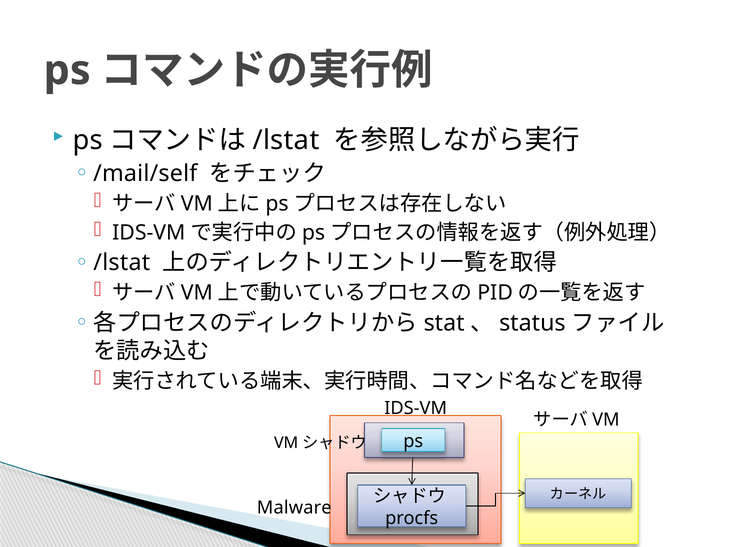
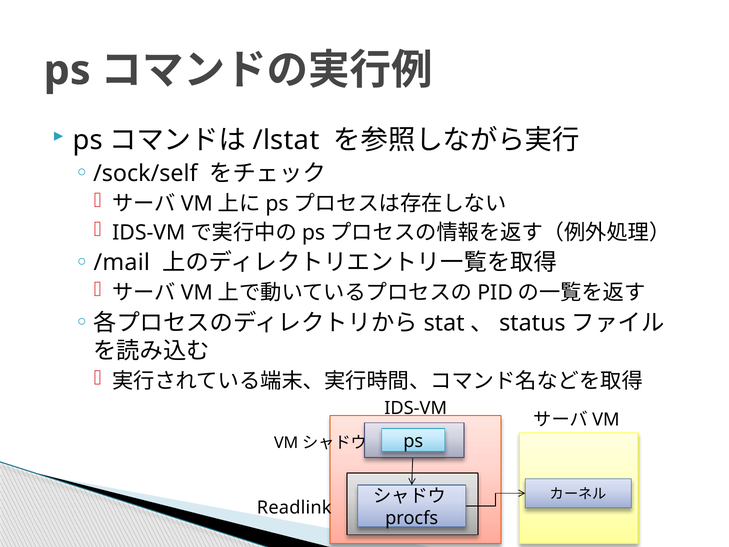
/mail/self: /mail/self -> /sock/self
/lstat at (122, 263): /lstat -> /mail
Malware: Malware -> Readlink
